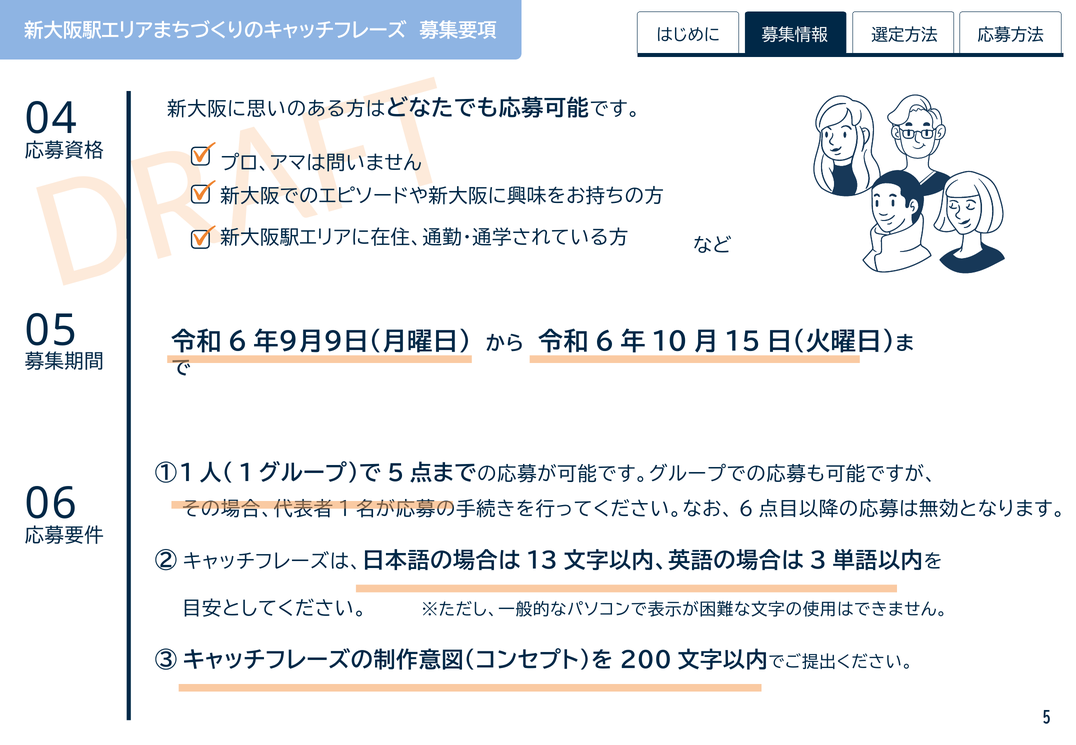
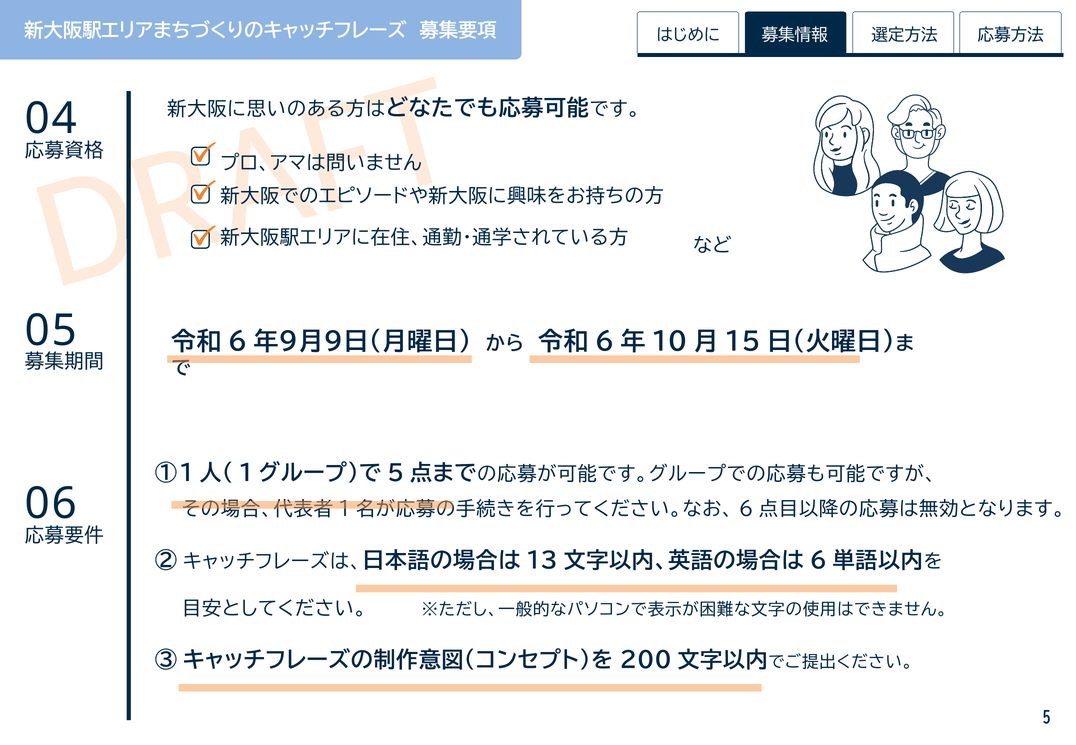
3 at (818, 561): 3 -> 6
